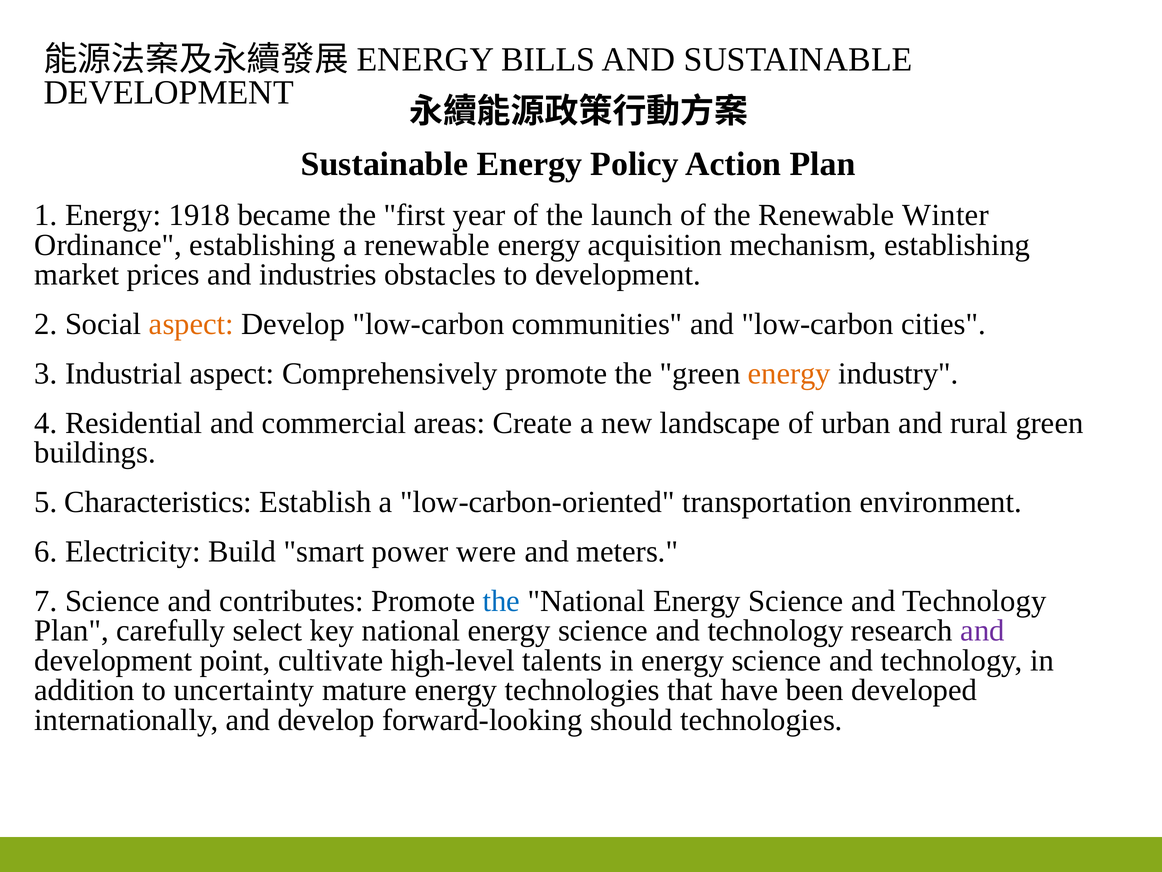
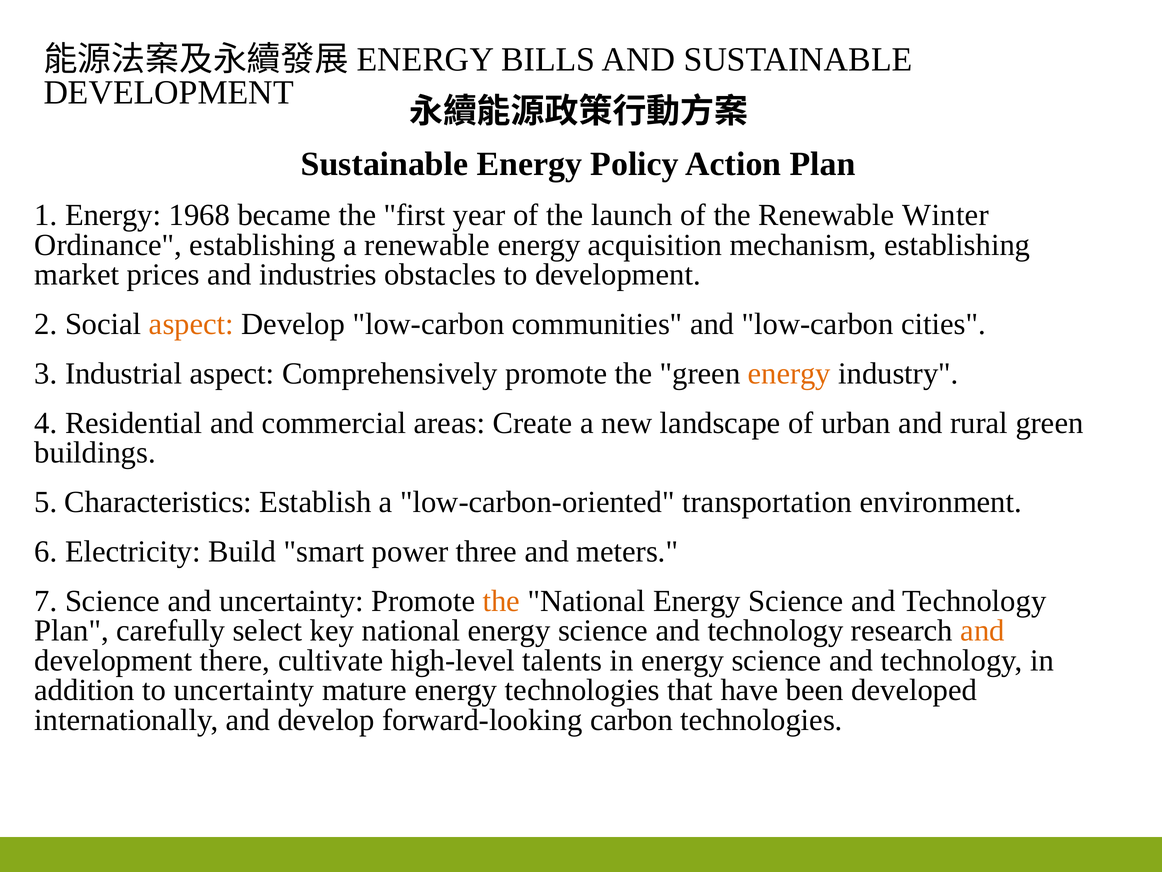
1918: 1918 -> 1968
were: were -> three
and contributes: contributes -> uncertainty
the at (501, 601) colour: blue -> orange
and at (983, 630) colour: purple -> orange
point: point -> there
should: should -> carbon
